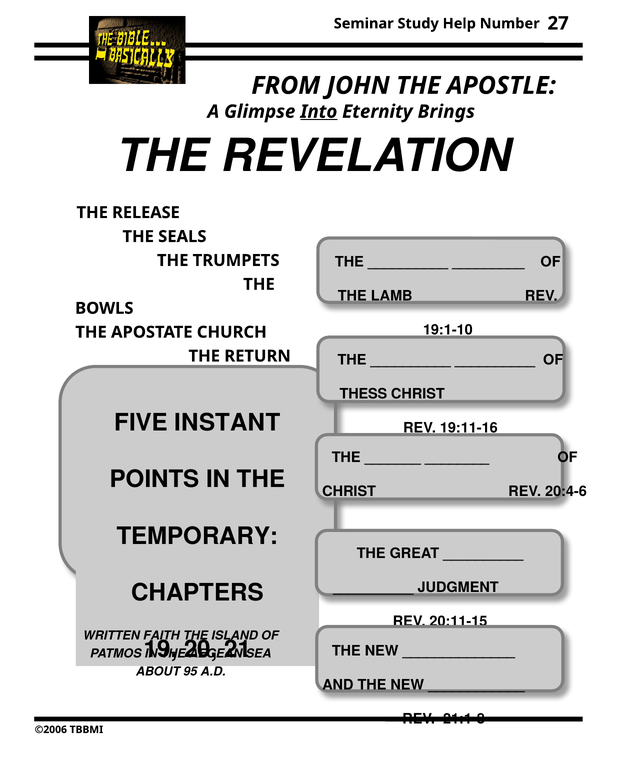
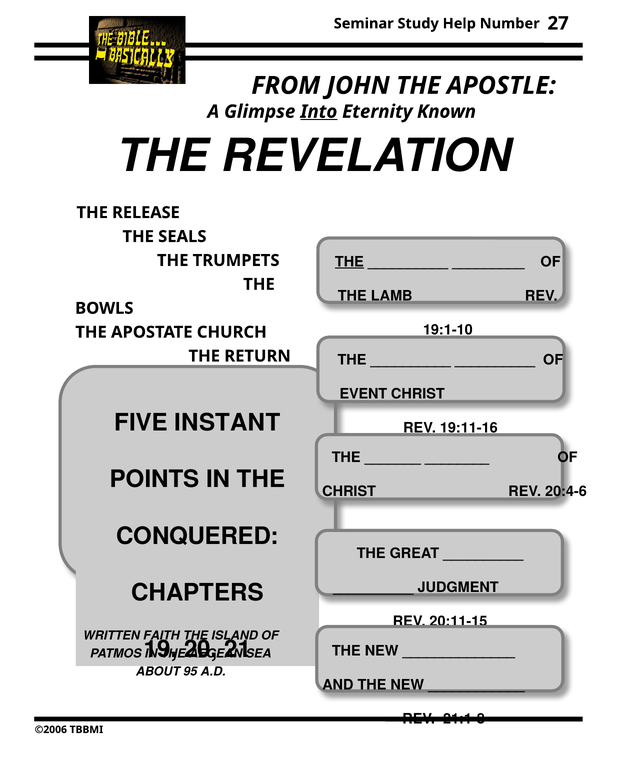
Brings: Brings -> Known
THE at (349, 262) underline: none -> present
THESS: THESS -> EVENT
TEMPORARY: TEMPORARY -> CONQUERED
